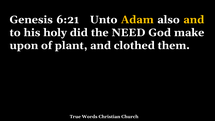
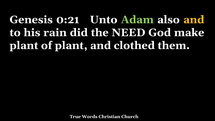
6:21: 6:21 -> 0:21
Adam colour: yellow -> light green
holy: holy -> rain
upon at (24, 45): upon -> plant
